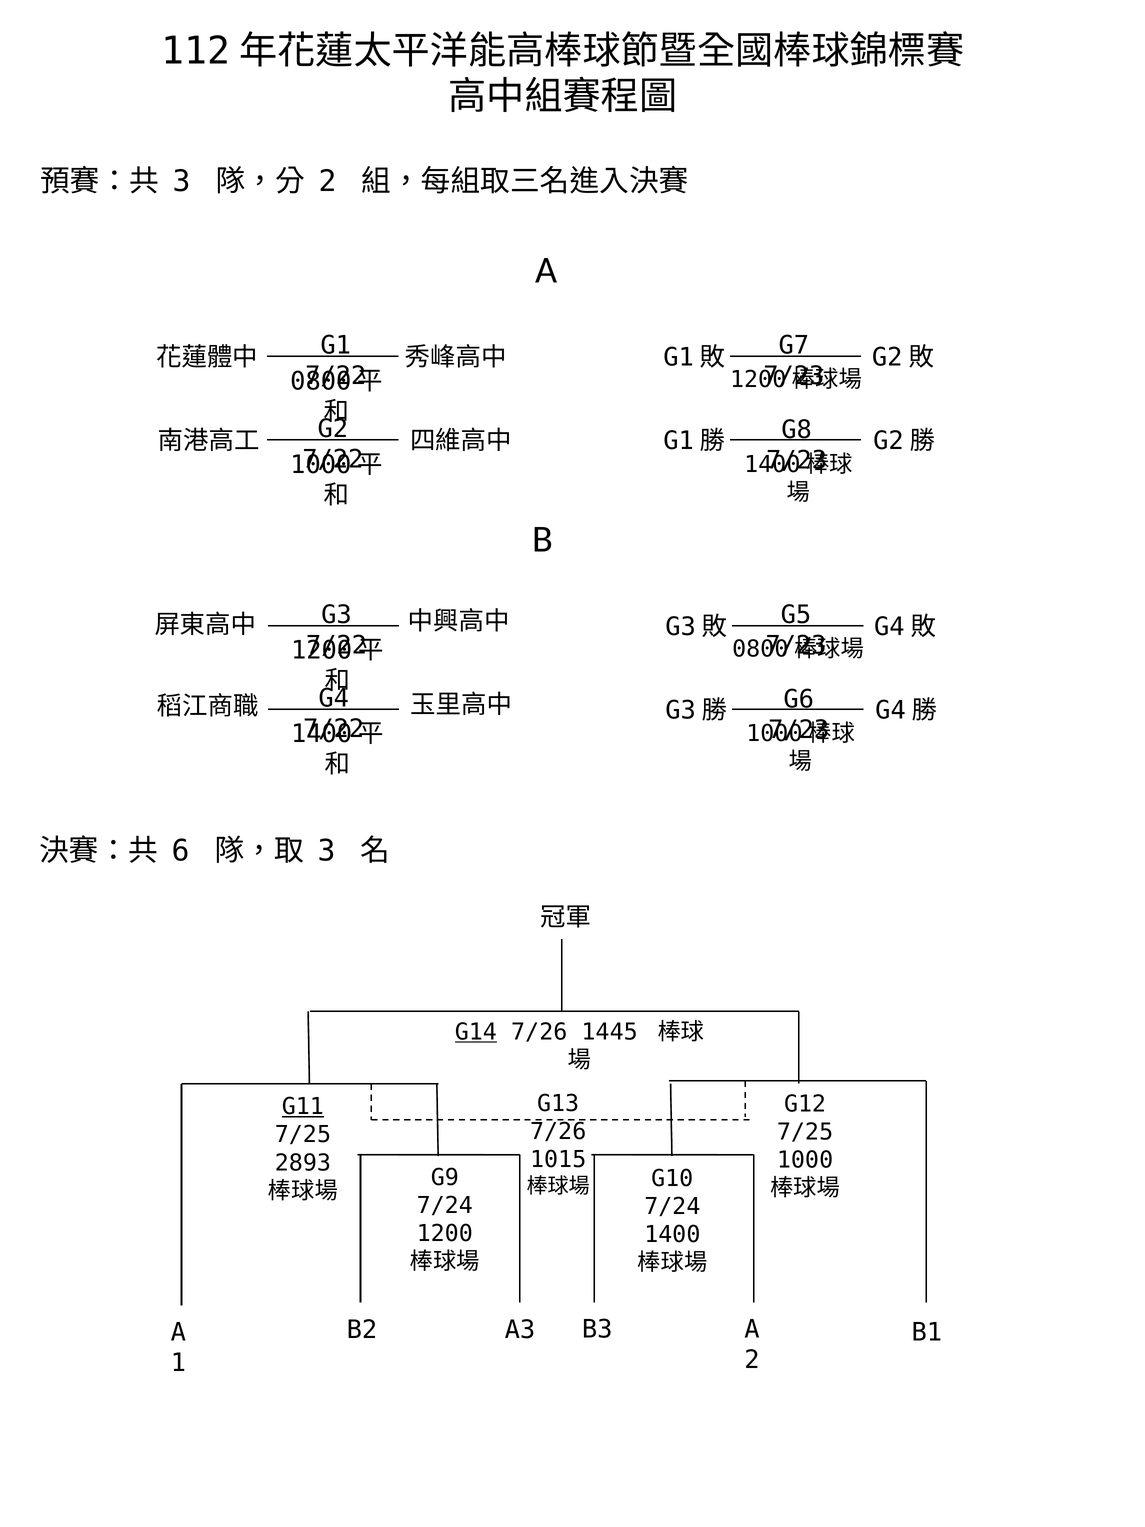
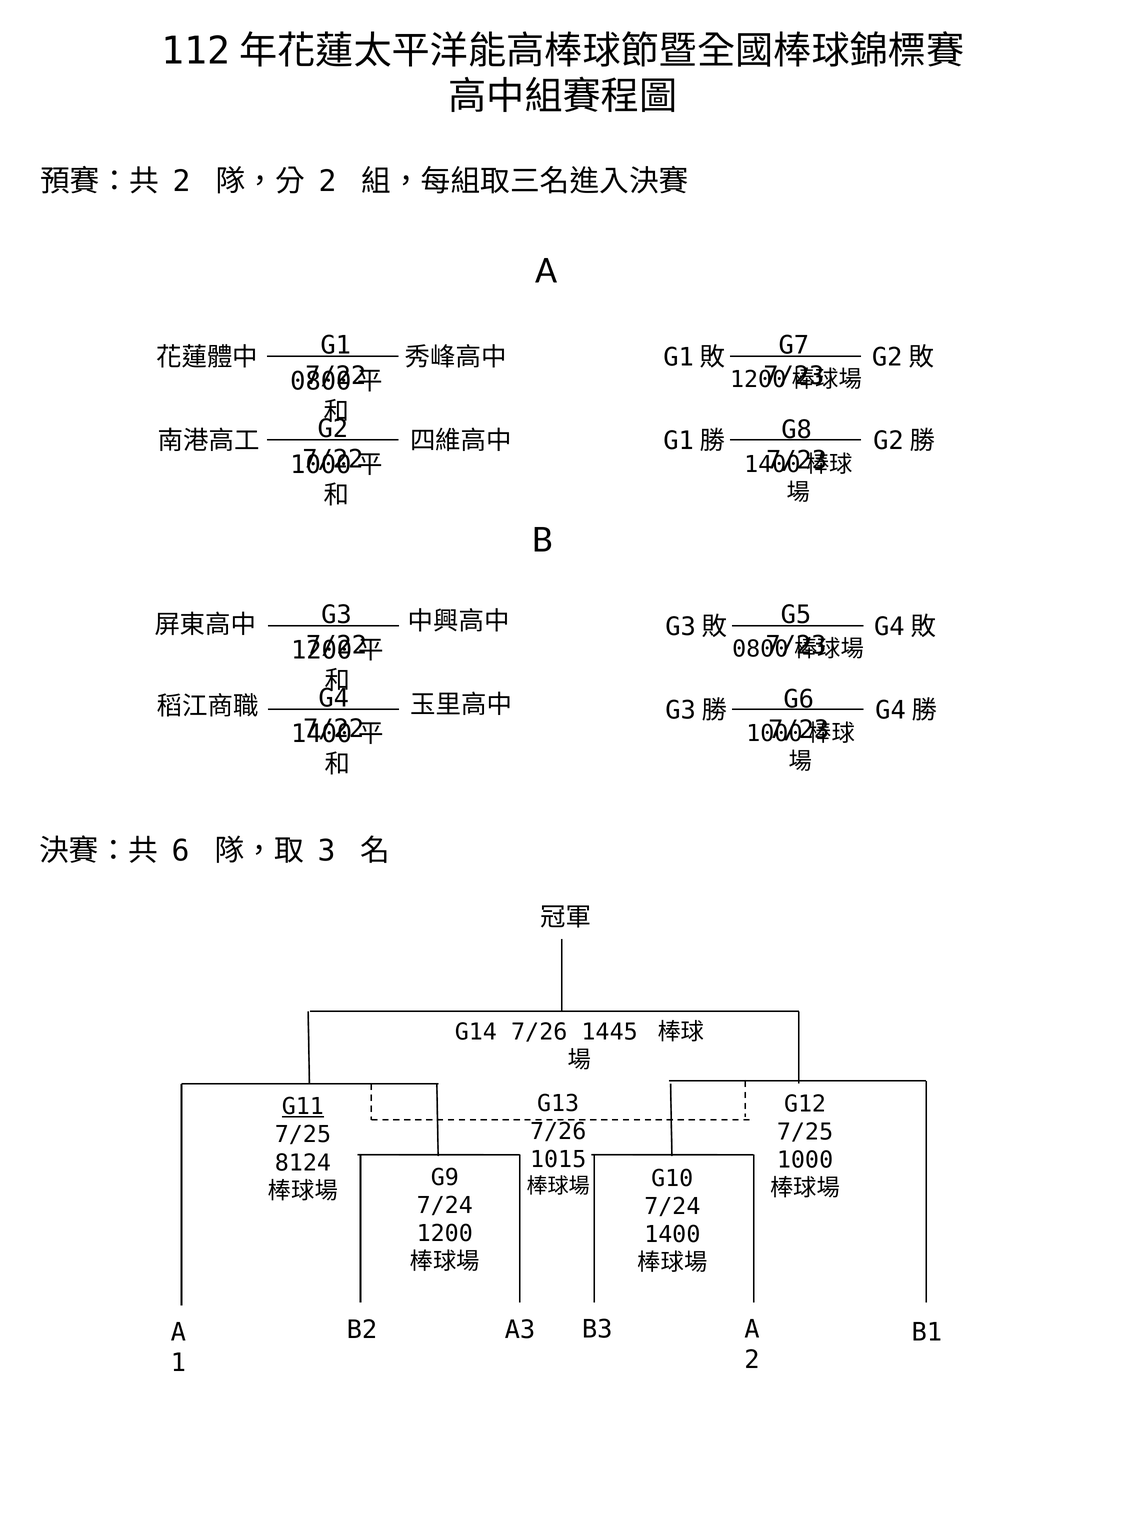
3 at (182, 181): 3 -> 2
G14 underline: present -> none
2893: 2893 -> 8124
